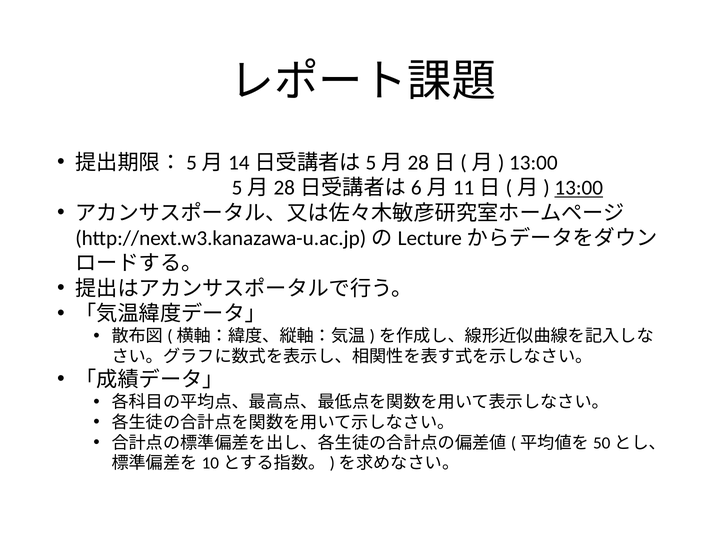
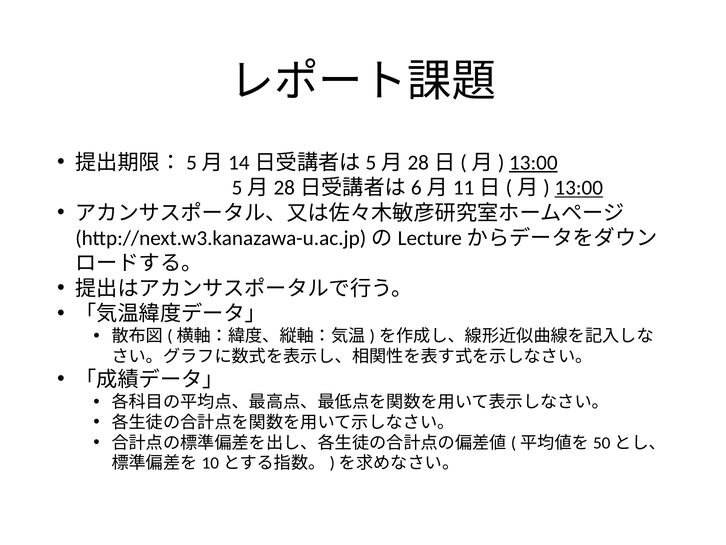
13:00 at (533, 163) underline: none -> present
